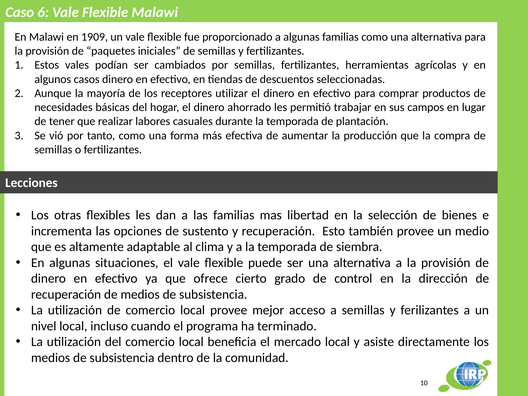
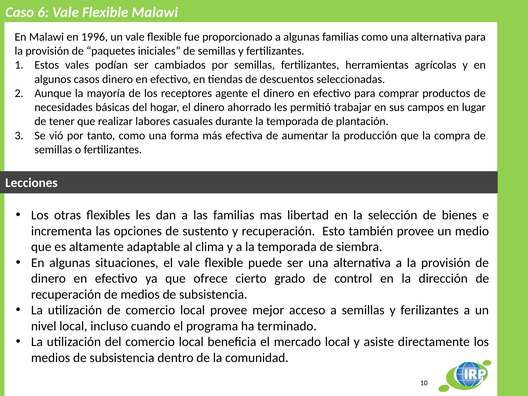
1909: 1909 -> 1996
utilizar: utilizar -> agente
